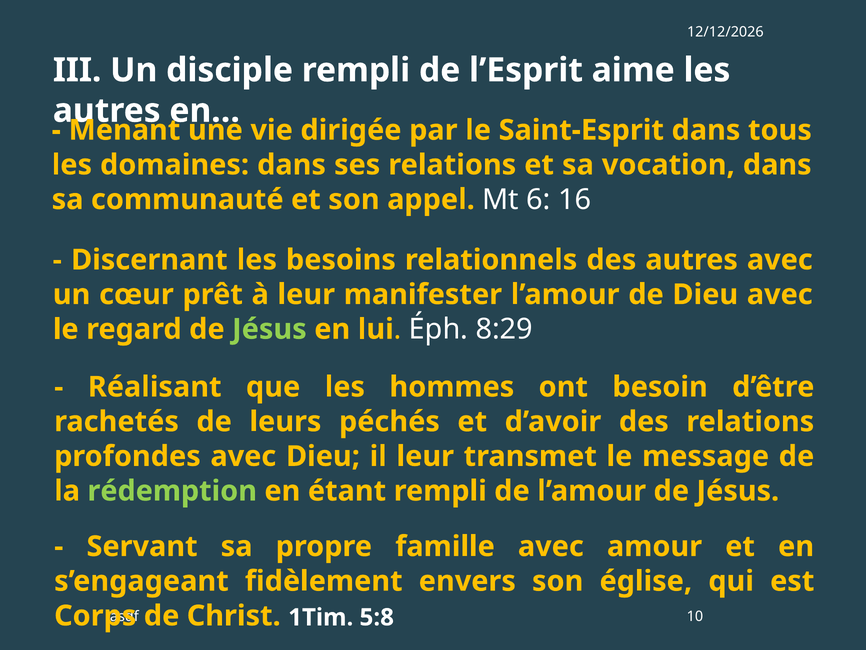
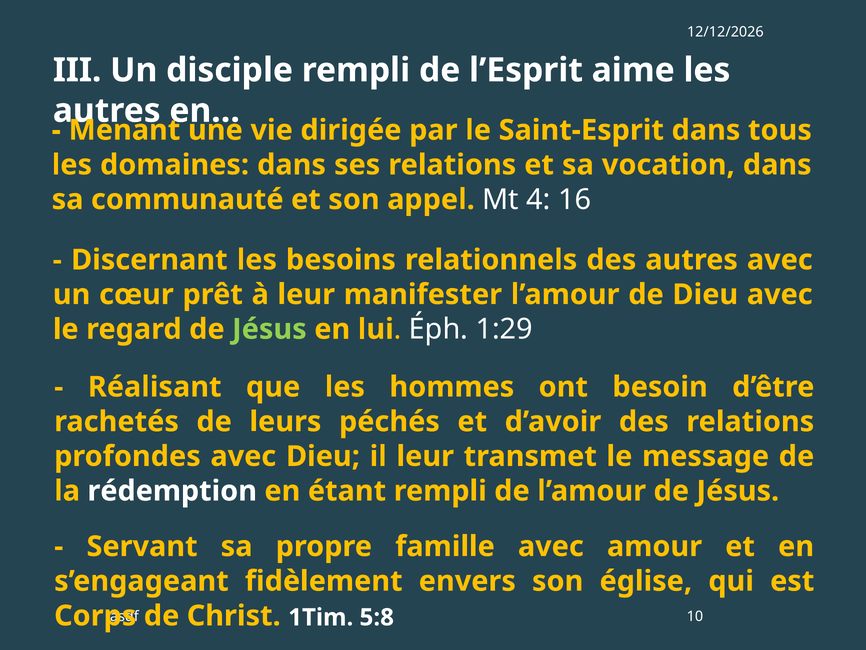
6: 6 -> 4
8:29: 8:29 -> 1:29
rédemption colour: light green -> white
